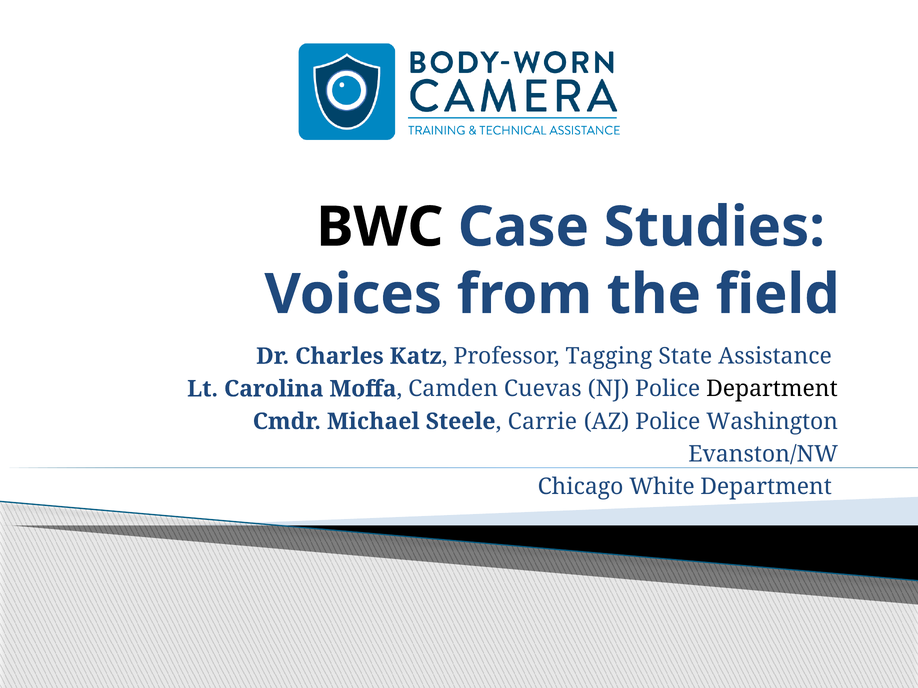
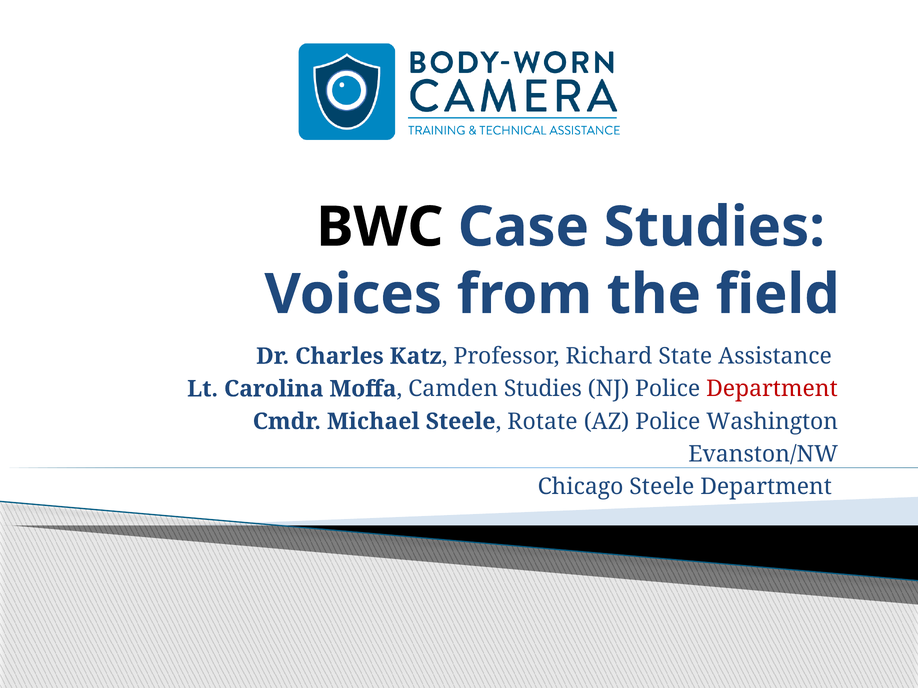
Tagging: Tagging -> Richard
Camden Cuevas: Cuevas -> Studies
Department at (772, 389) colour: black -> red
Carrie: Carrie -> Rotate
Chicago White: White -> Steele
